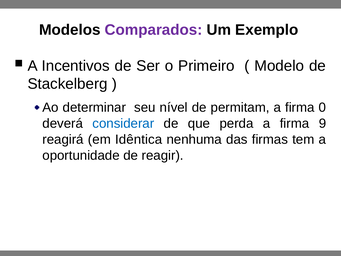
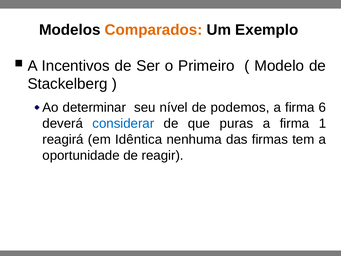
Comparados colour: purple -> orange
permitam: permitam -> podemos
0: 0 -> 6
perda: perda -> puras
9: 9 -> 1
